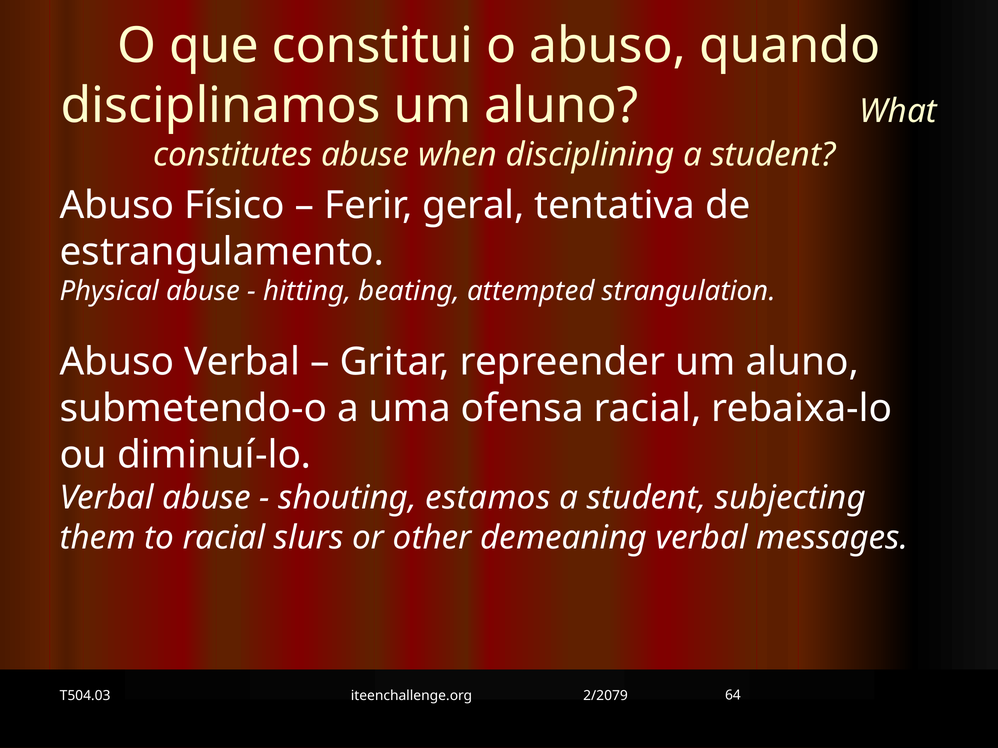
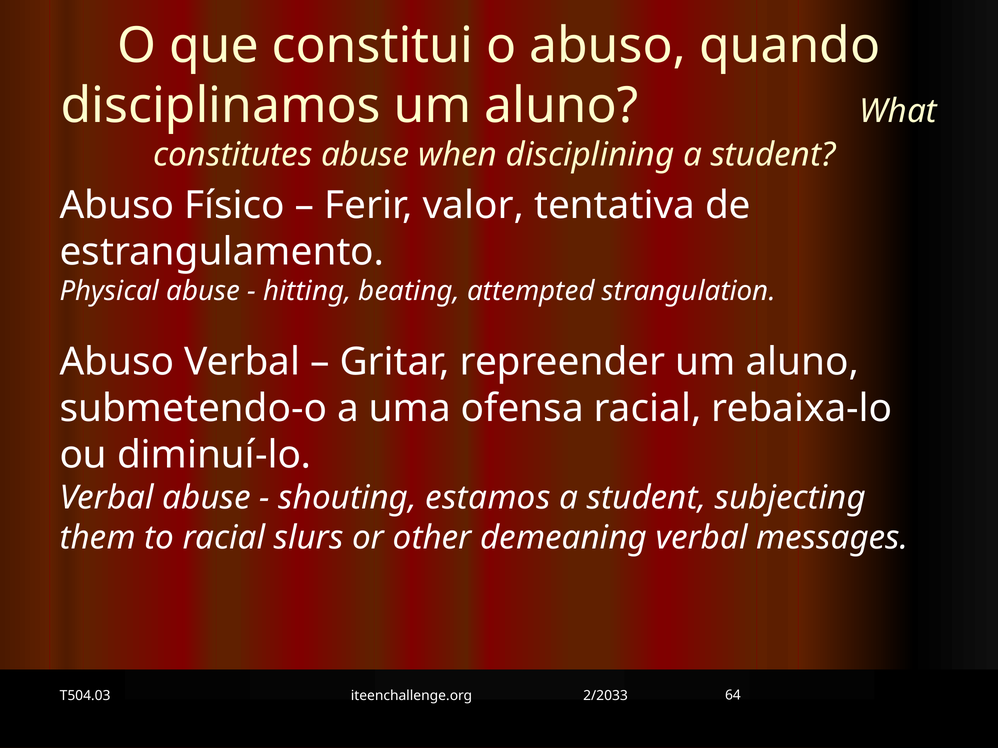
geral: geral -> valor
2/2079: 2/2079 -> 2/2033
